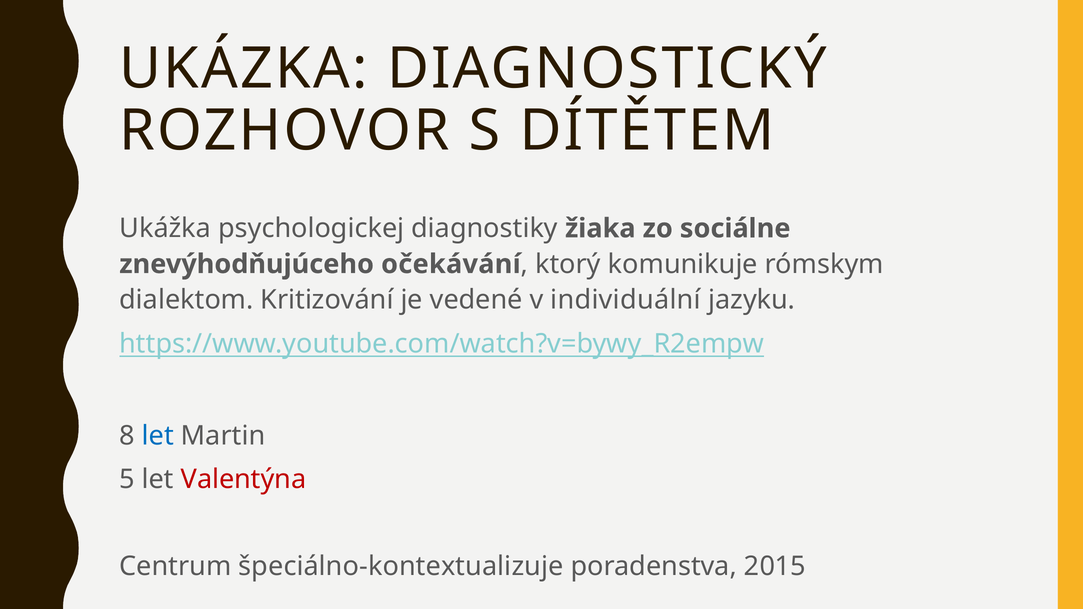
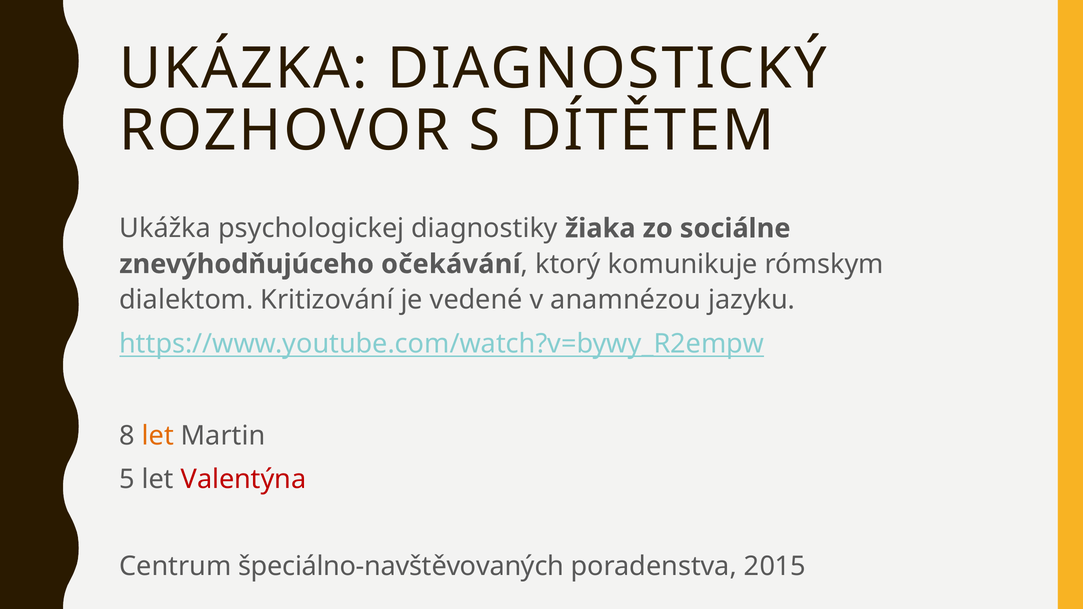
individuální: individuální -> anamnézou
let at (158, 436) colour: blue -> orange
špeciálno-kontextualizuje: špeciálno-kontextualizuje -> špeciálno-navštěvovaných
